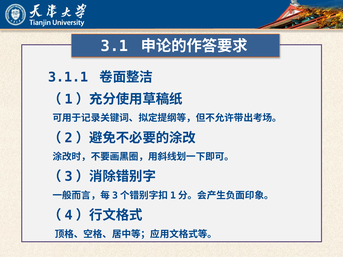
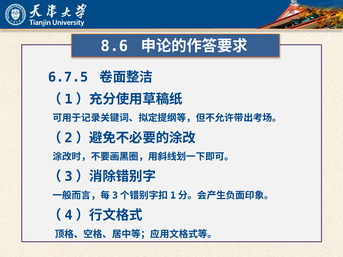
3.1: 3.1 -> 8.6
3.1.1: 3.1.1 -> 6.7.5
